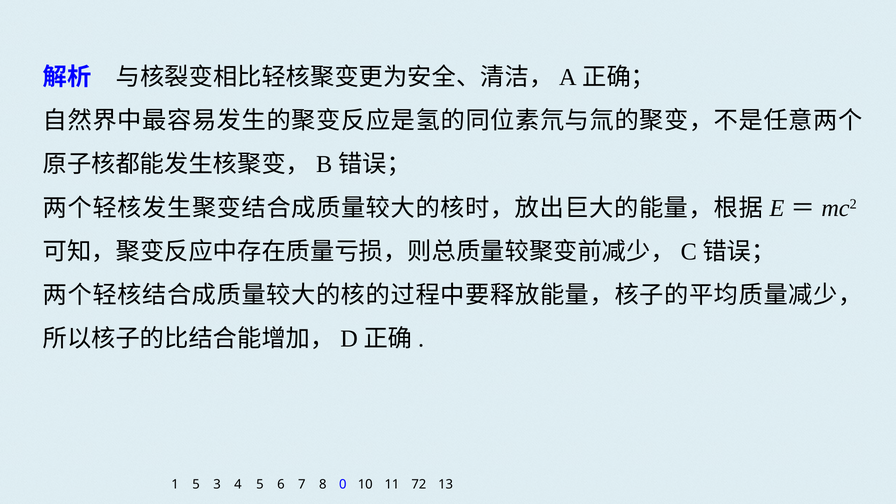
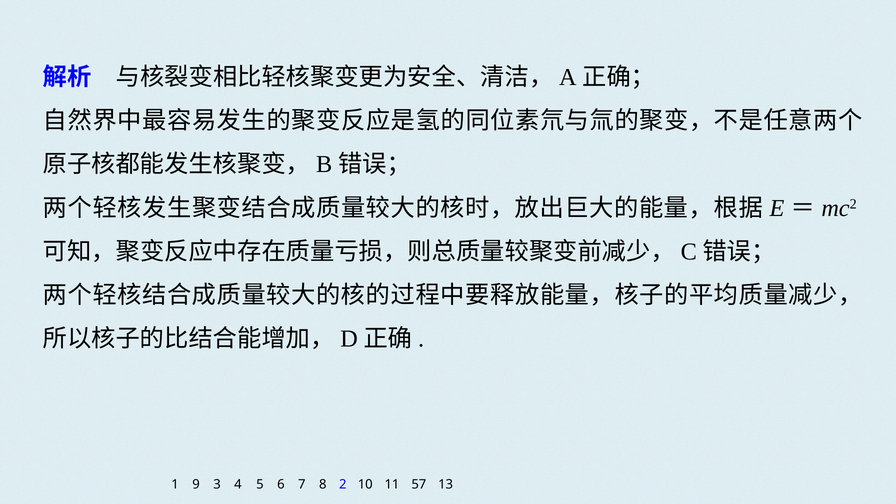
1 5: 5 -> 9
0: 0 -> 2
72: 72 -> 57
